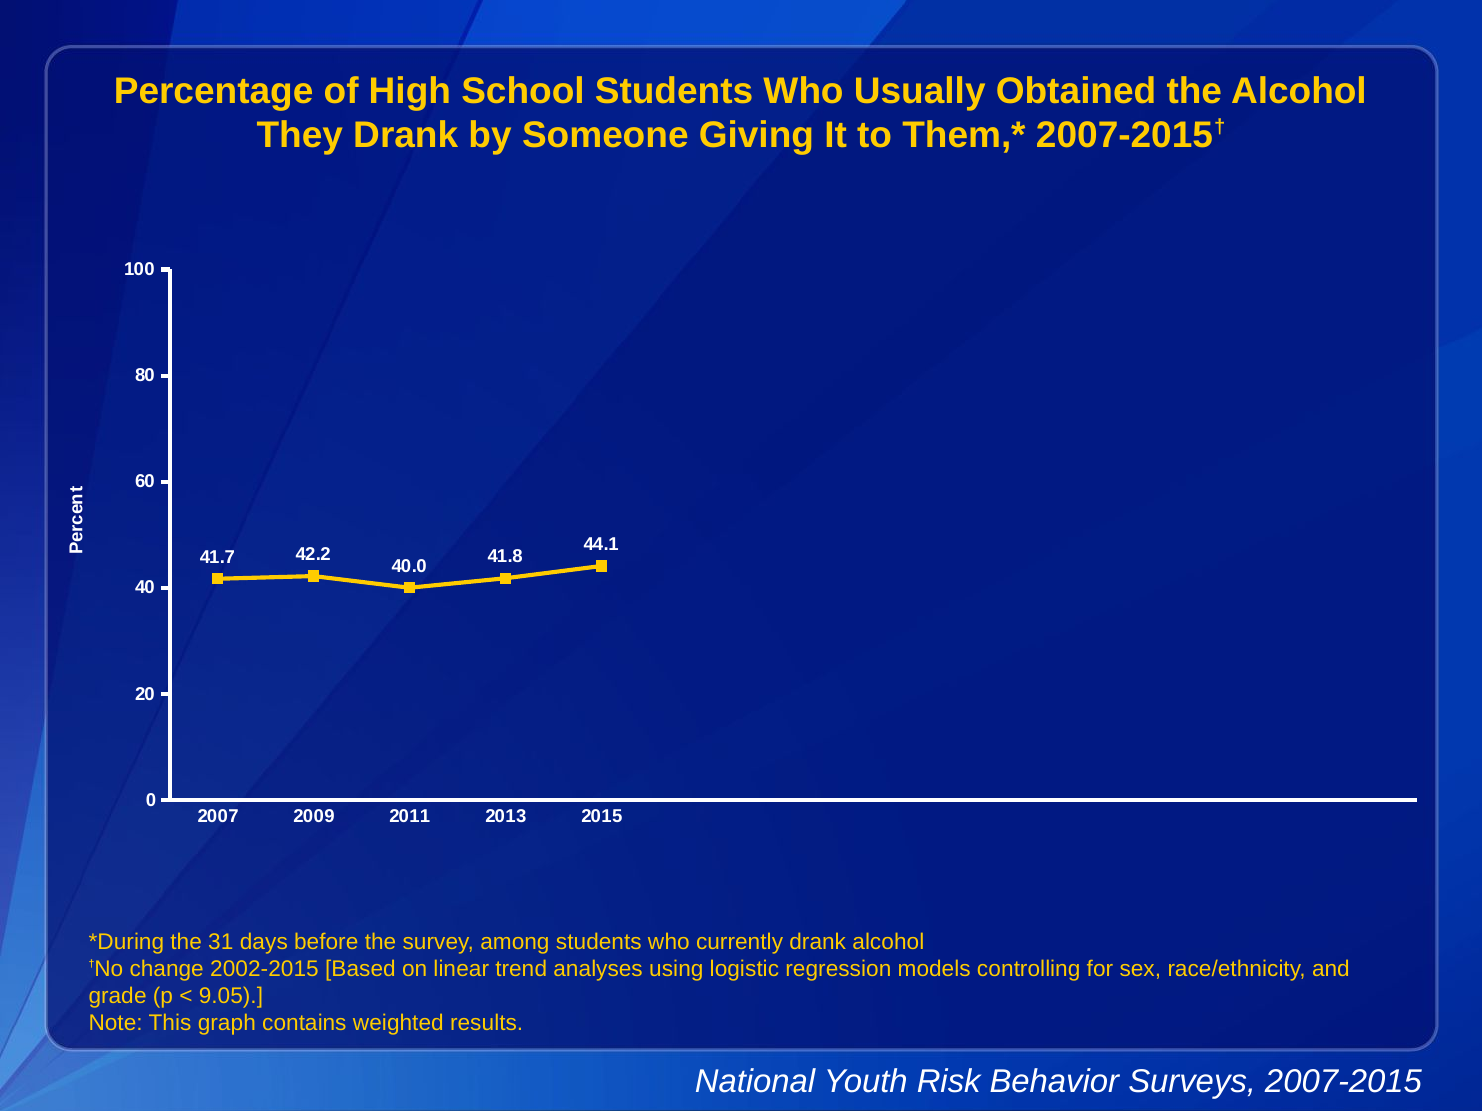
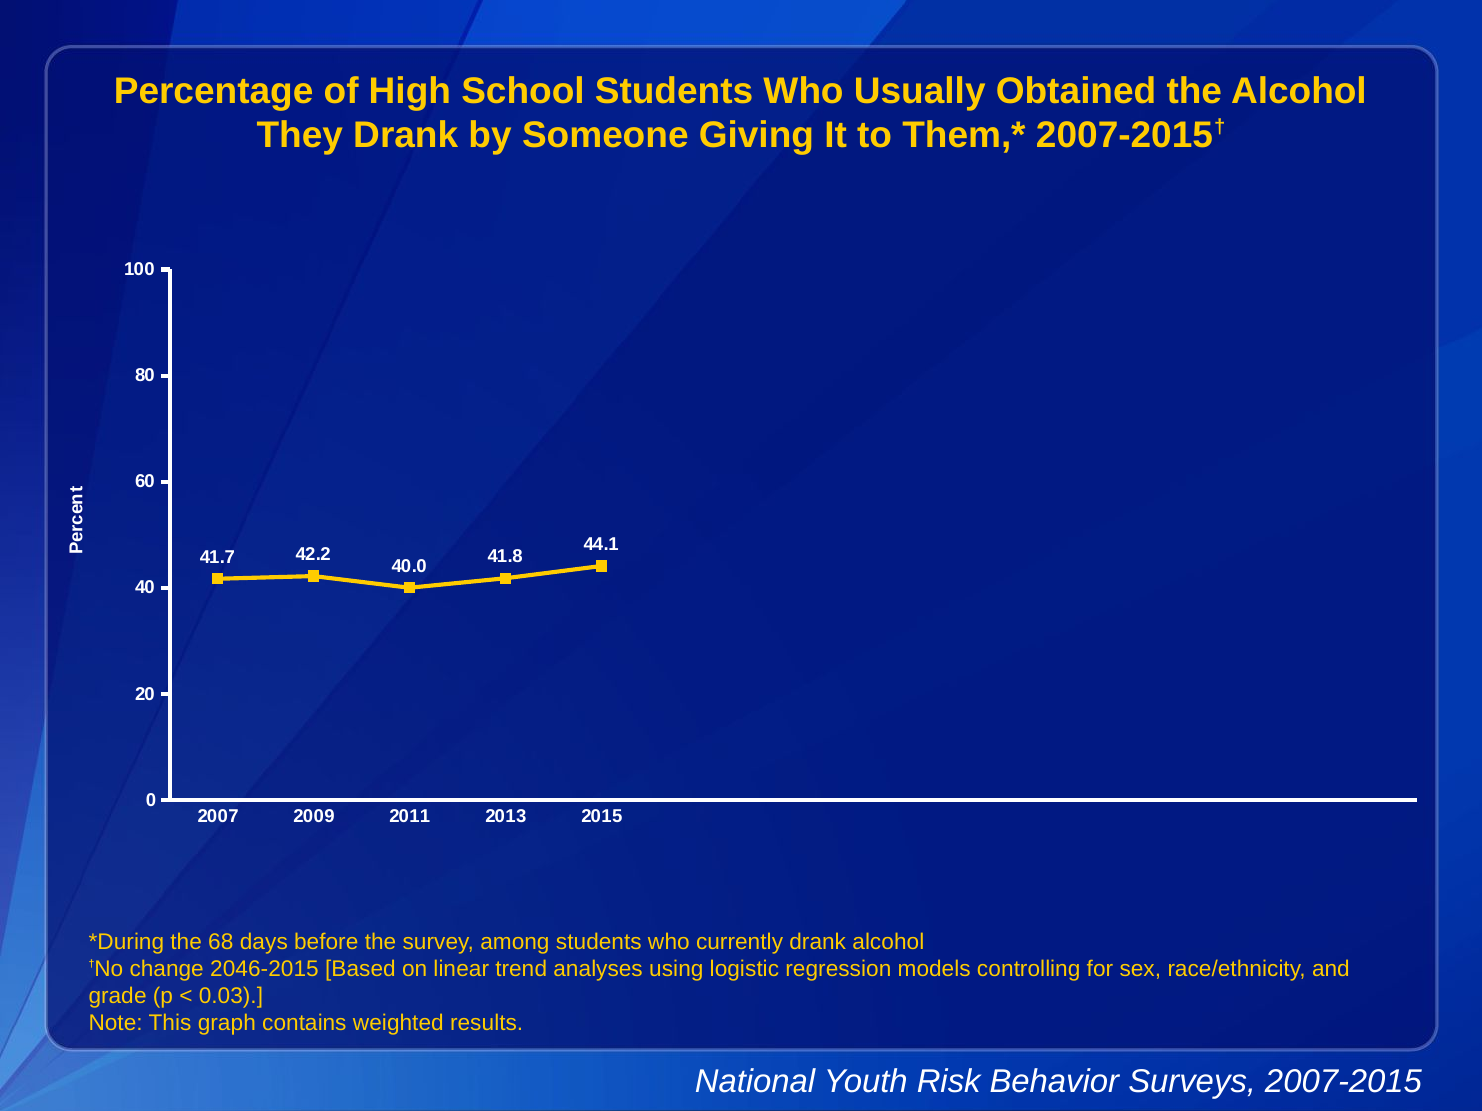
31: 31 -> 68
2002-2015: 2002-2015 -> 2046-2015
9.05: 9.05 -> 0.03
